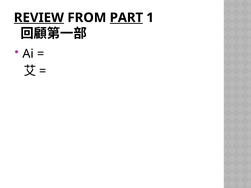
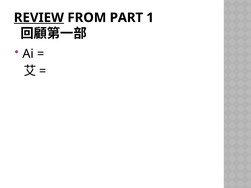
PART underline: present -> none
